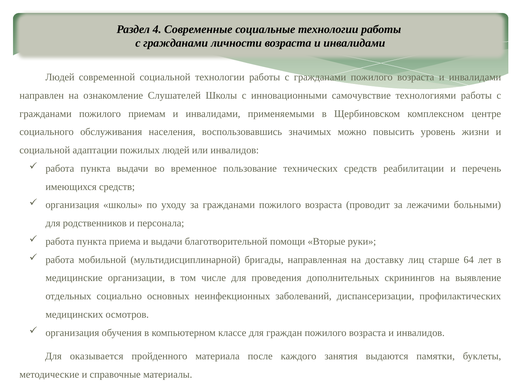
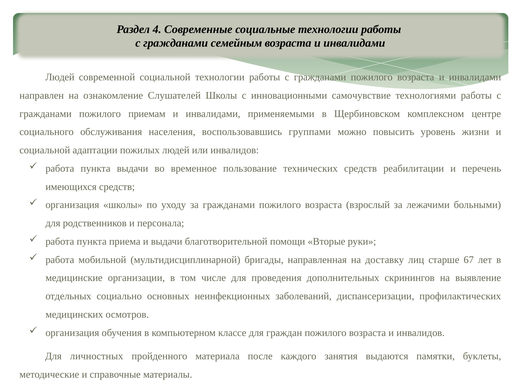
личности: личности -> семейным
значимых: значимых -> группами
проводит: проводит -> взрослый
64: 64 -> 67
оказывается: оказывается -> личностных
